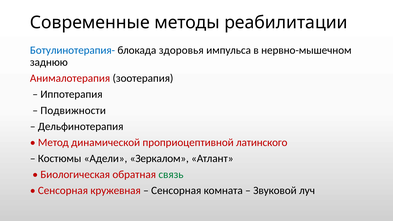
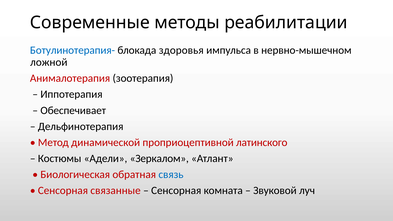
заднюю: заднюю -> ложной
Подвижности: Подвижности -> Обеспечивает
связь colour: green -> blue
кружевная: кружевная -> связанные
